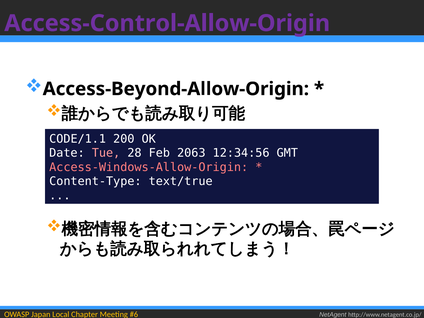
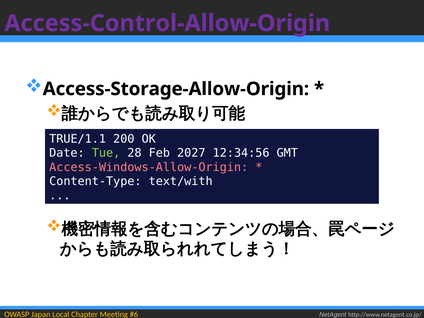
Access-Beyond-Allow-Origin: Access-Beyond-Allow-Origin -> Access-Storage-Allow-Origin
CODE/1.1: CODE/1.1 -> TRUE/1.1
Tue colour: pink -> light green
2063: 2063 -> 2027
text/true: text/true -> text/with
